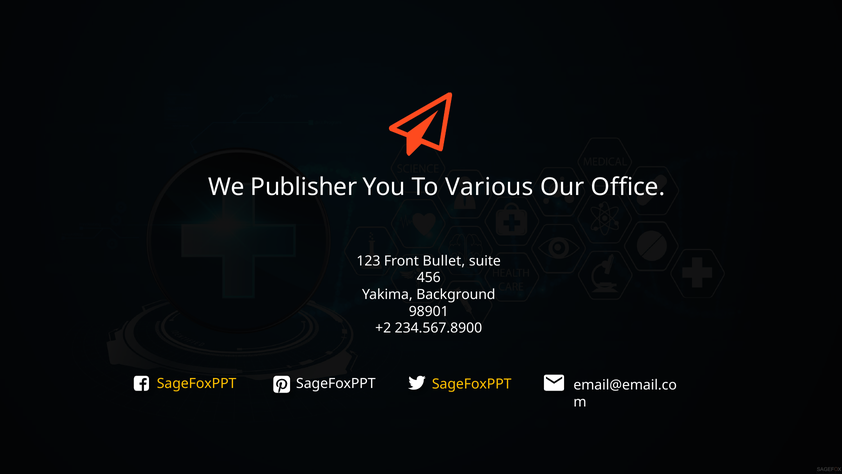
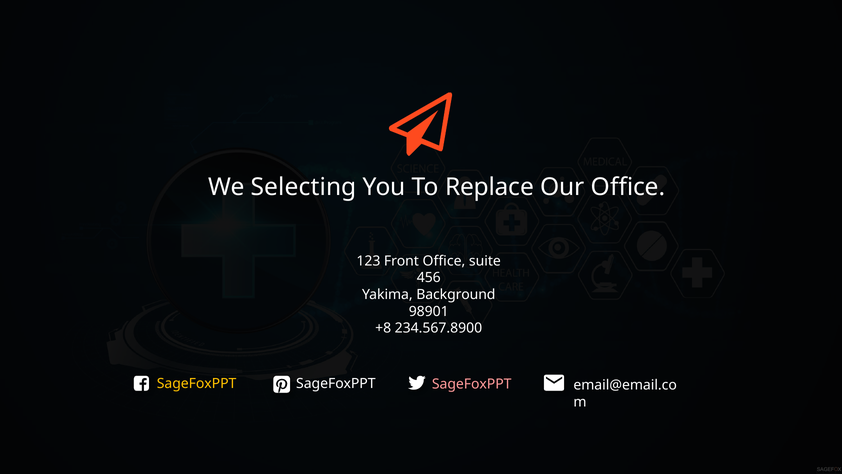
Publisher: Publisher -> Selecting
Various: Various -> Replace
Front Bullet: Bullet -> Office
+2: +2 -> +8
SageFoxPPT at (472, 384) colour: yellow -> pink
